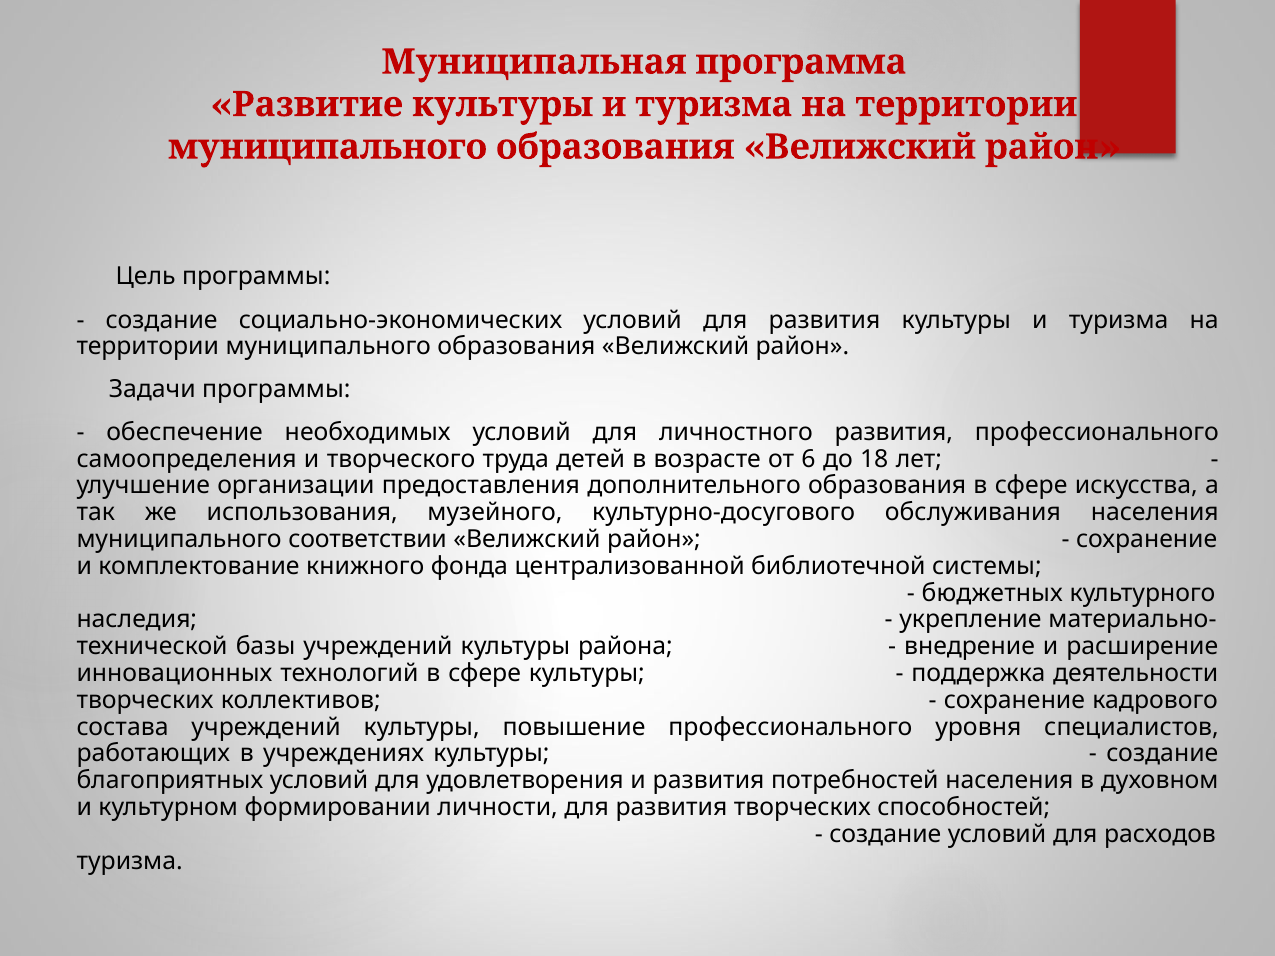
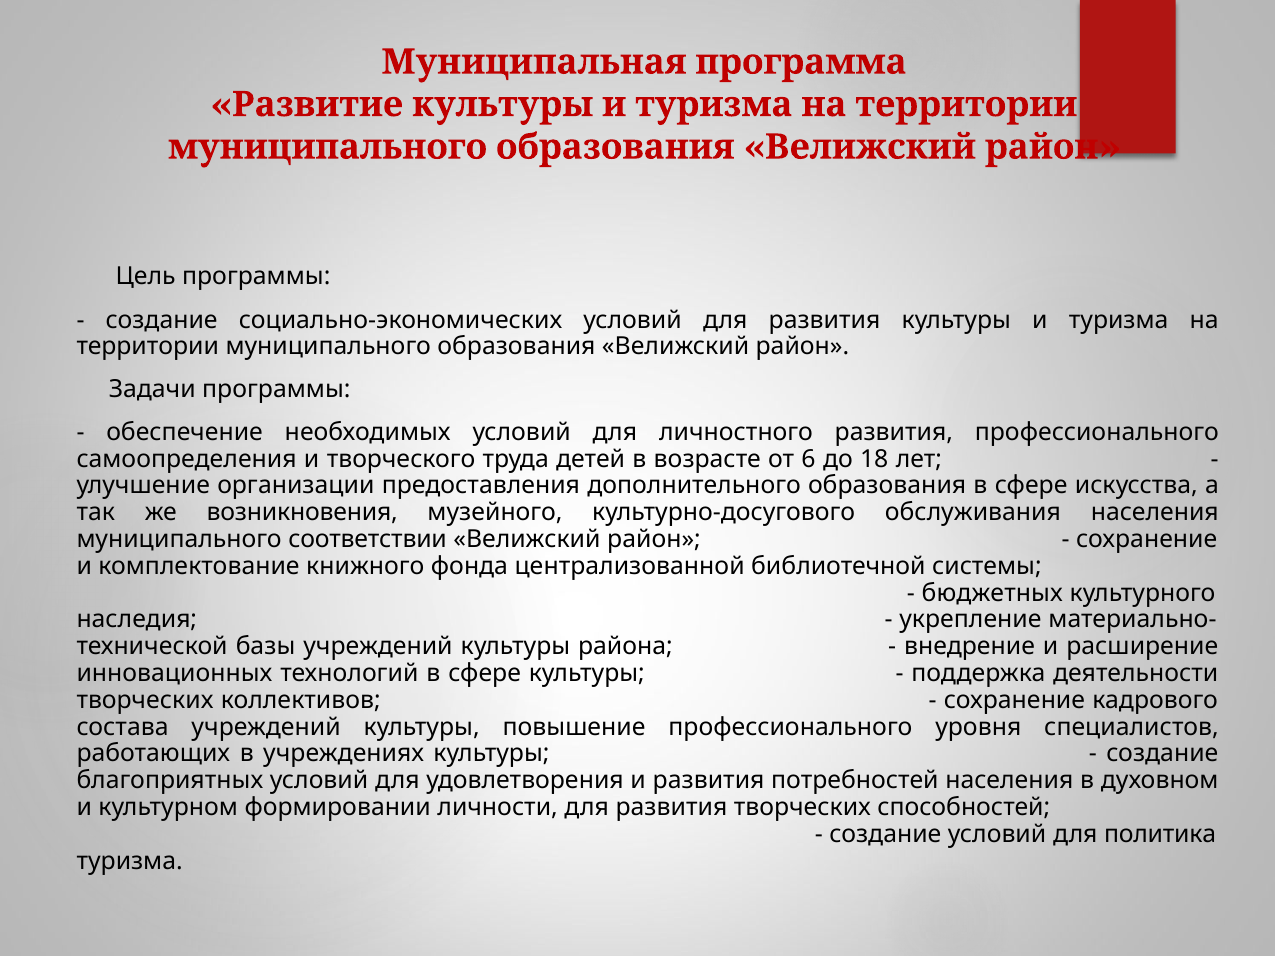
использования: использования -> возникновения
расходов: расходов -> политика
